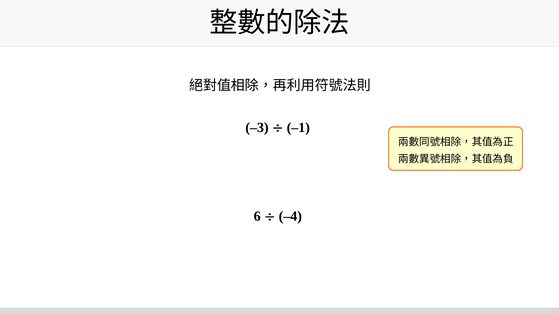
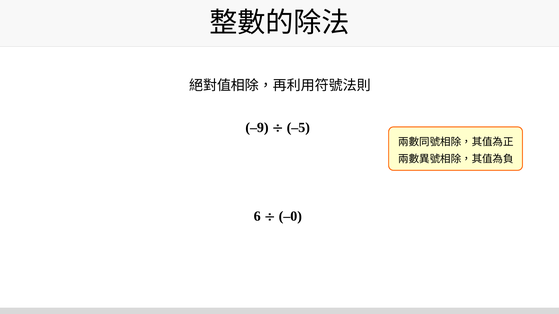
–3: –3 -> –9
–1: –1 -> –5
–4: –4 -> –0
